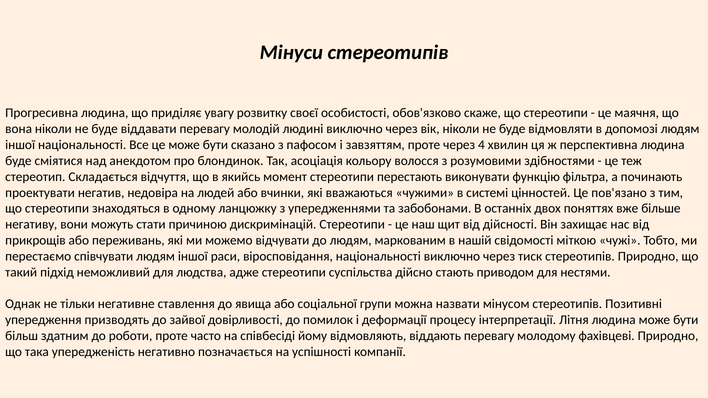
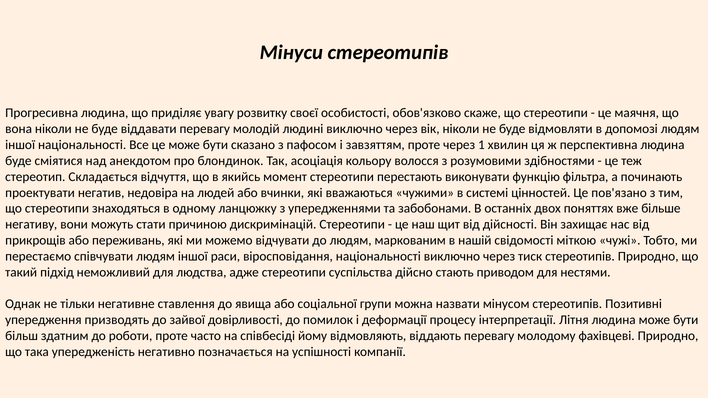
4: 4 -> 1
